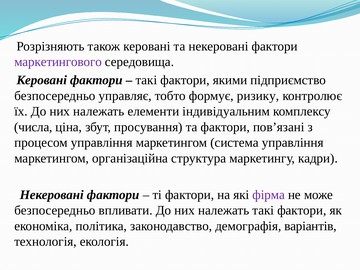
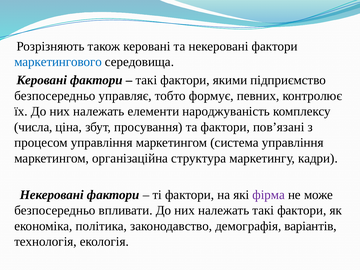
маркетингового colour: purple -> blue
ризику: ризику -> певних
індивідуальним: індивідуальним -> народжуваність
